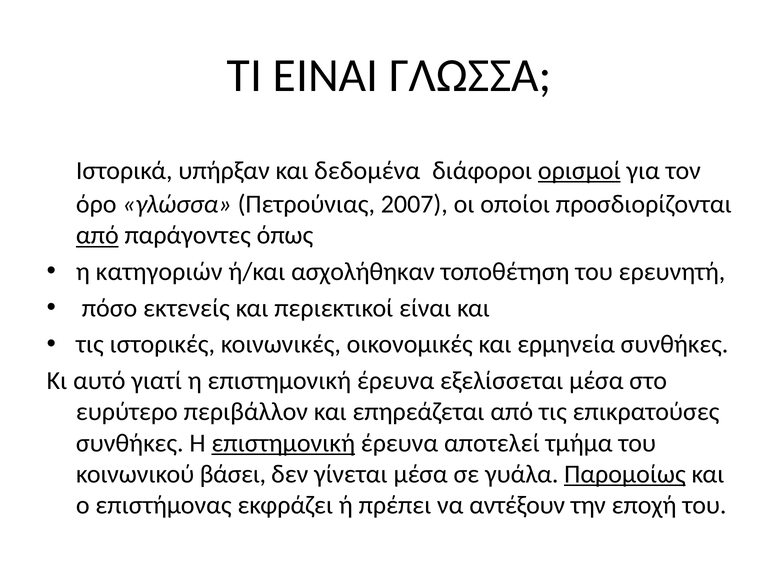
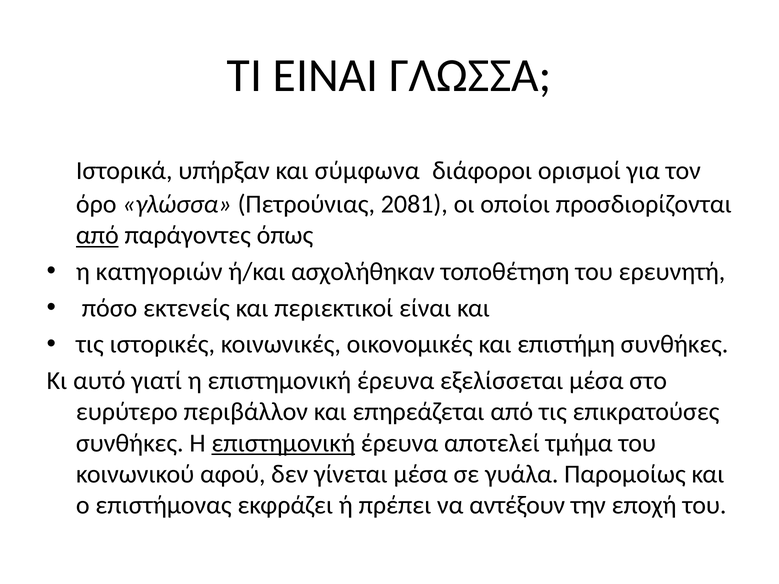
δεδομένα: δεδομένα -> σύμφωνα
ορισμοί underline: present -> none
2007: 2007 -> 2081
ερμηνεία: ερμηνεία -> επιστήμη
βάσει: βάσει -> αφού
Παρομοίως underline: present -> none
